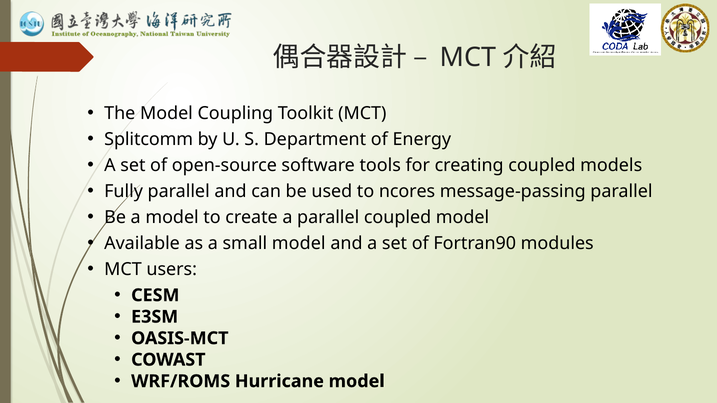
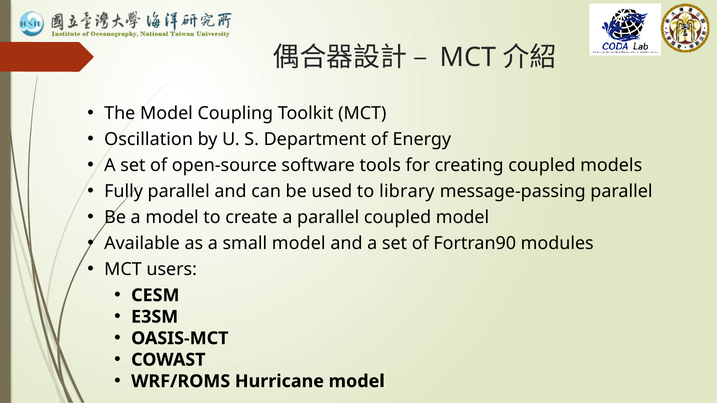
Splitcomm: Splitcomm -> Oscillation
ncores: ncores -> library
